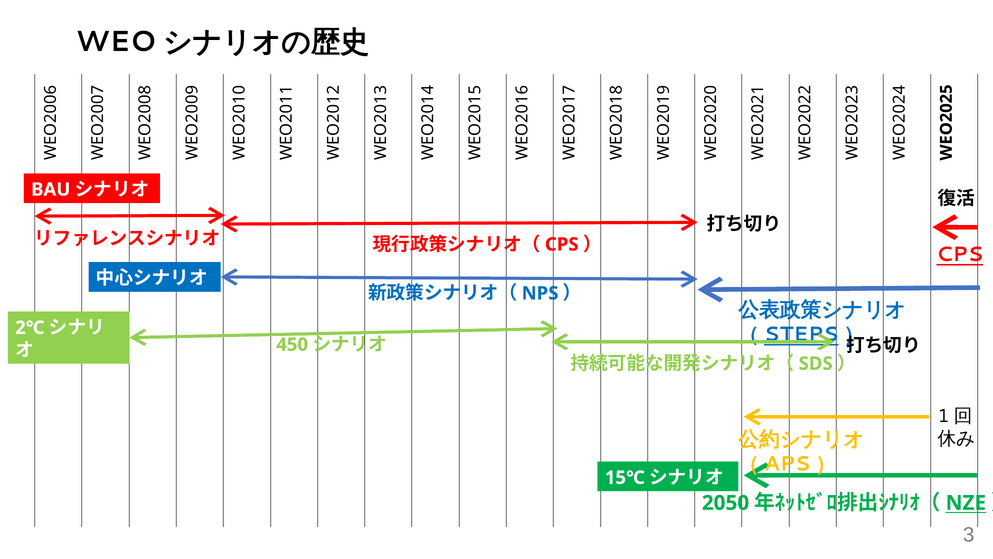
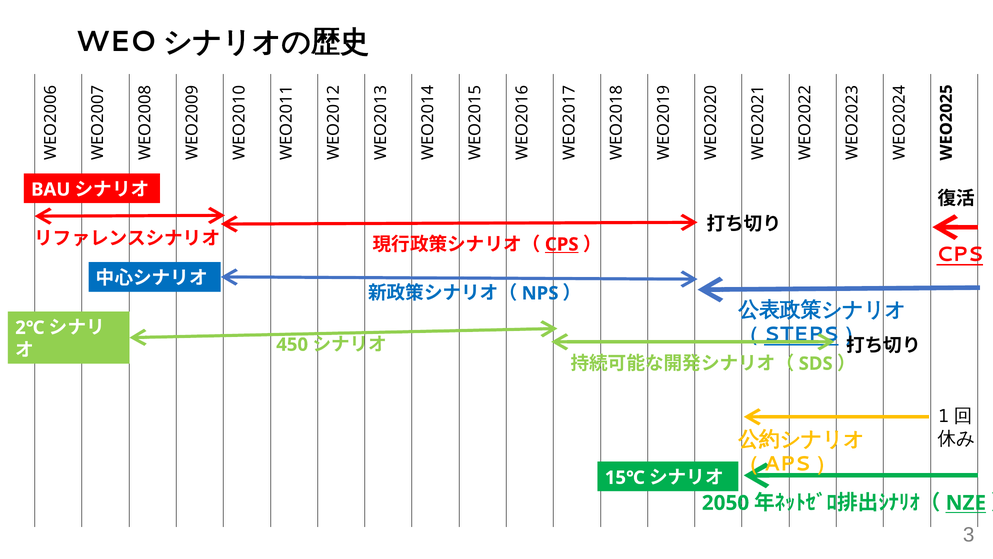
CPS at (562, 244) underline: none -> present
